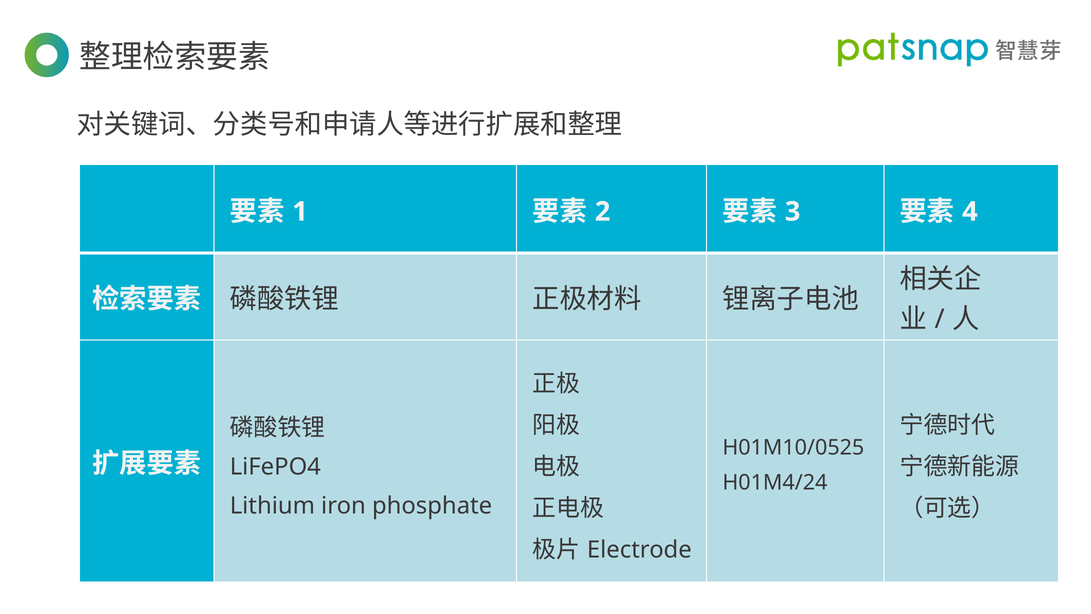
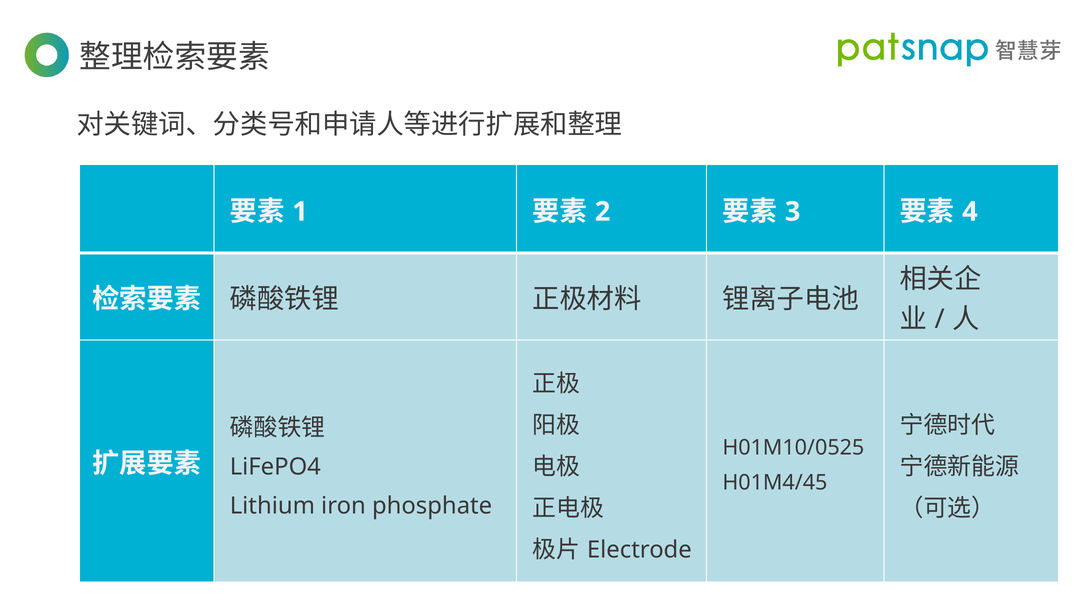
H01M4/24: H01M4/24 -> H01M4/45
